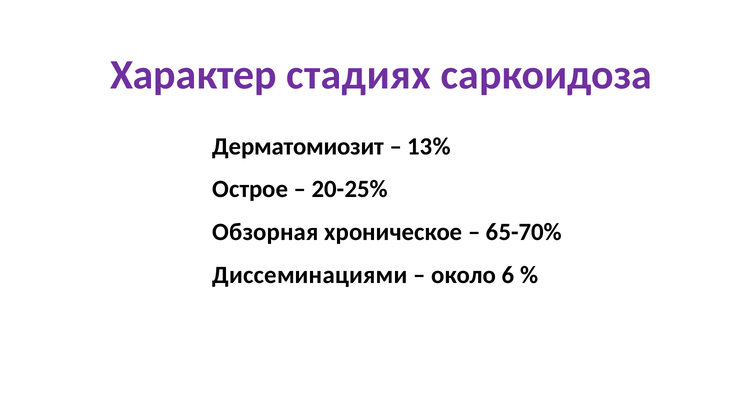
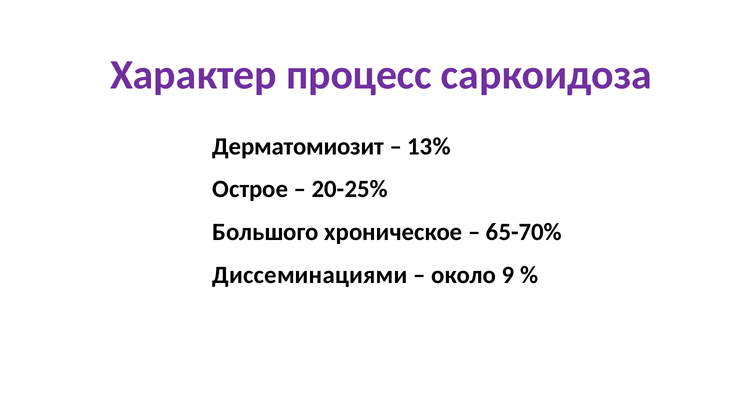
стадиях: стадиях -> процесс
Обзорная: Обзорная -> Большого
6: 6 -> 9
